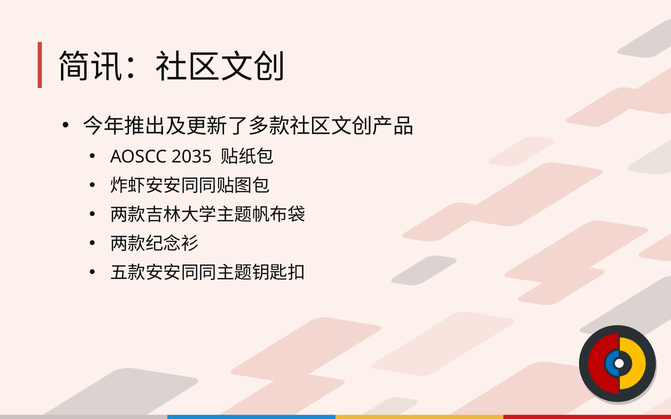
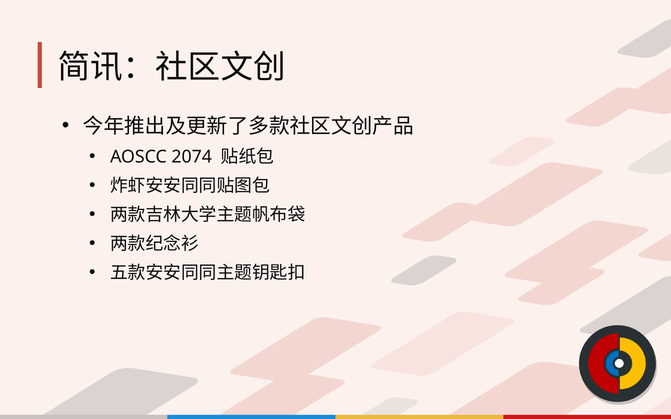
2035: 2035 -> 2074
